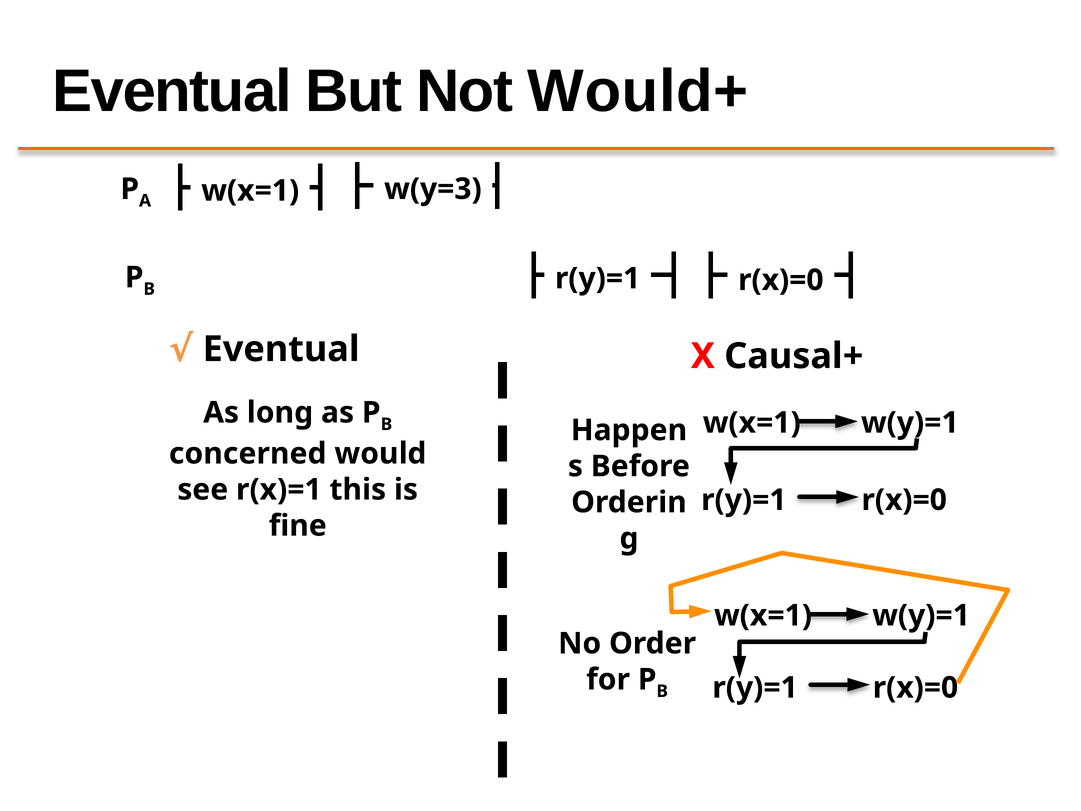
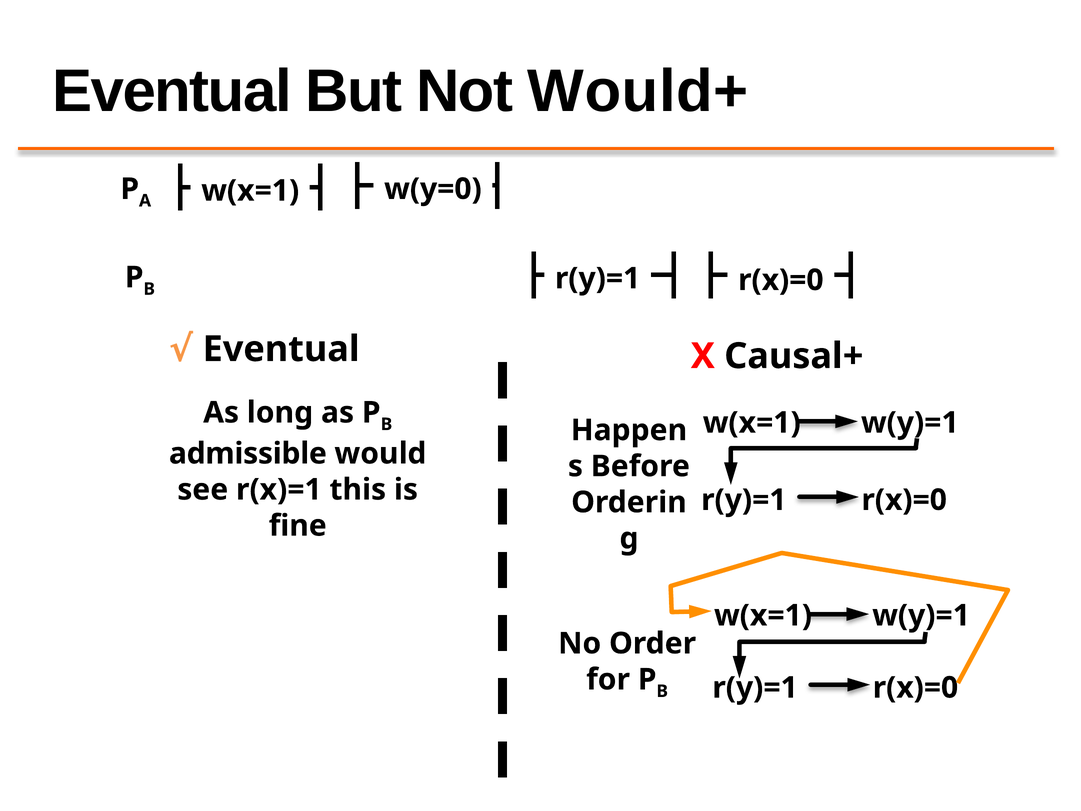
w(y=3: w(y=3 -> w(y=0
concerned: concerned -> admissible
